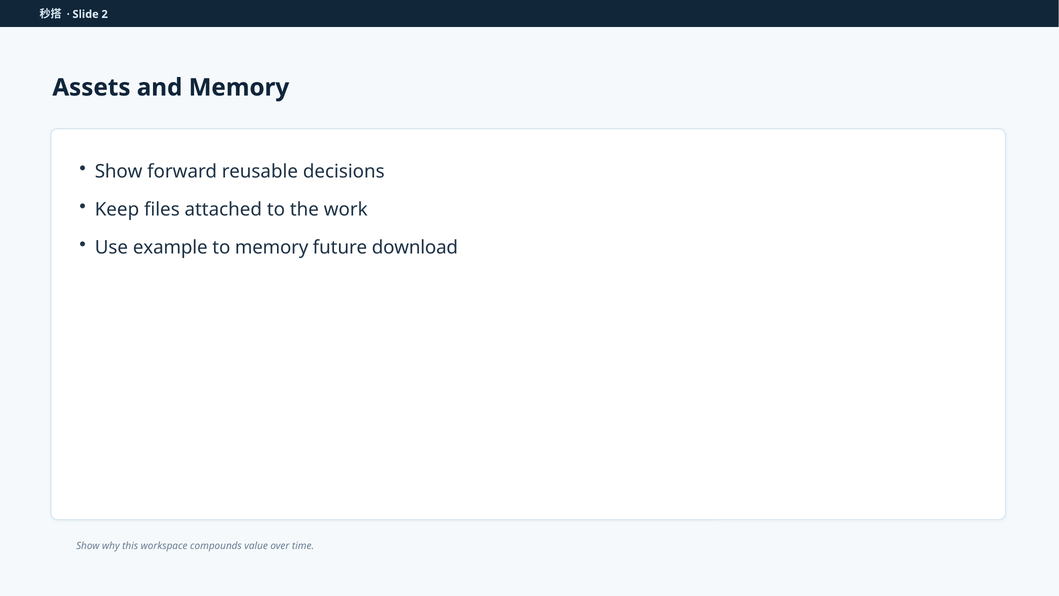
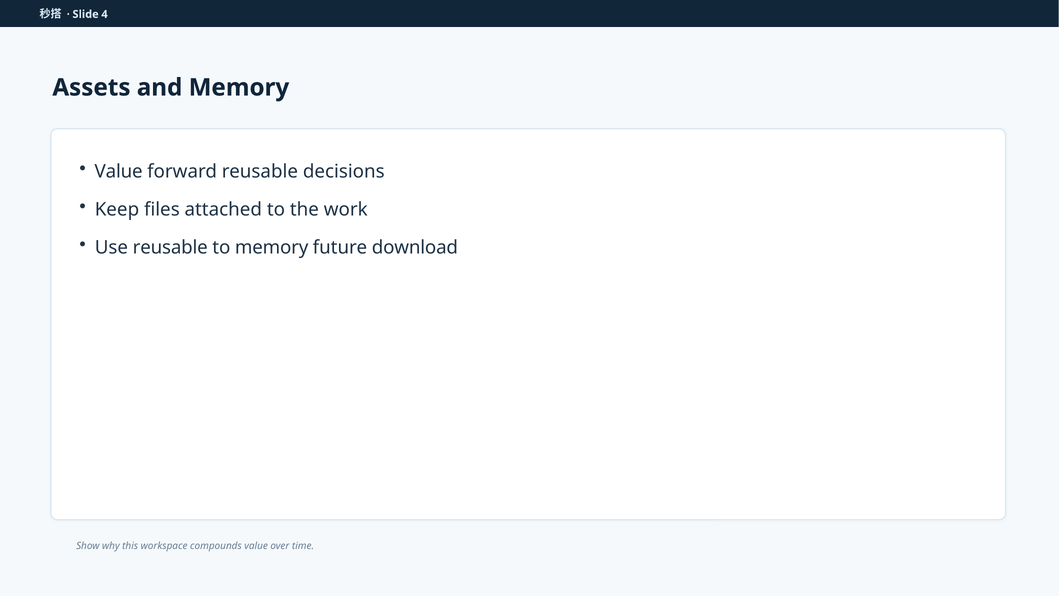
2: 2 -> 4
Show at (119, 171): Show -> Value
Use example: example -> reusable
